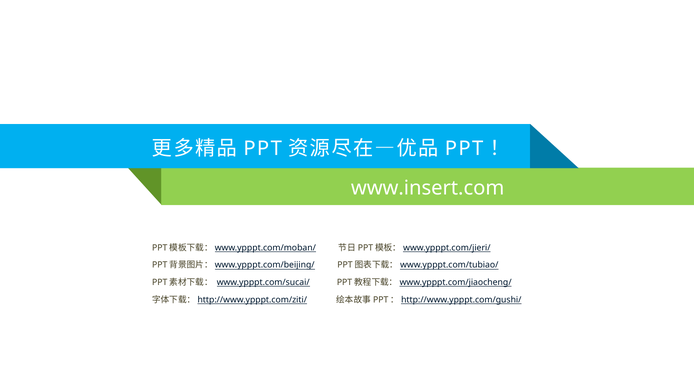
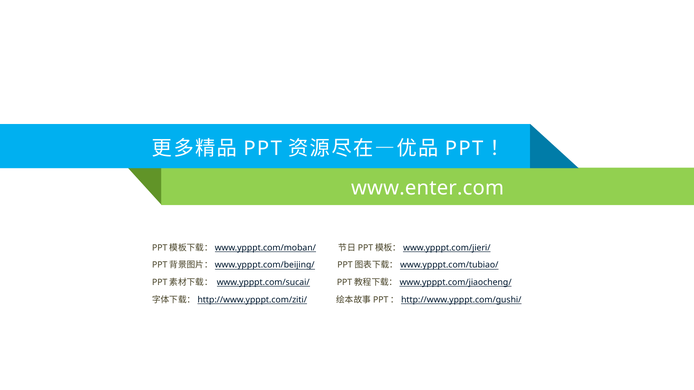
www.insert.com: www.insert.com -> www.enter.com
